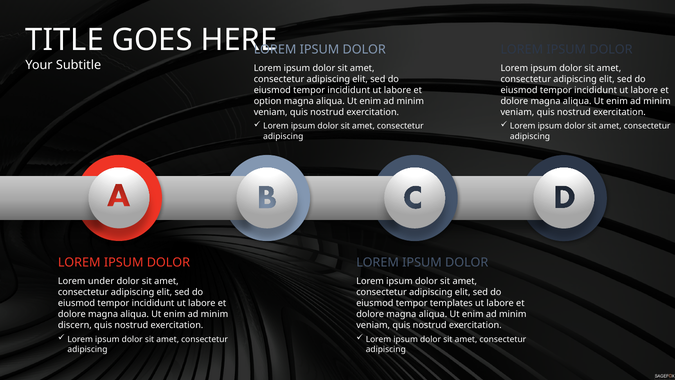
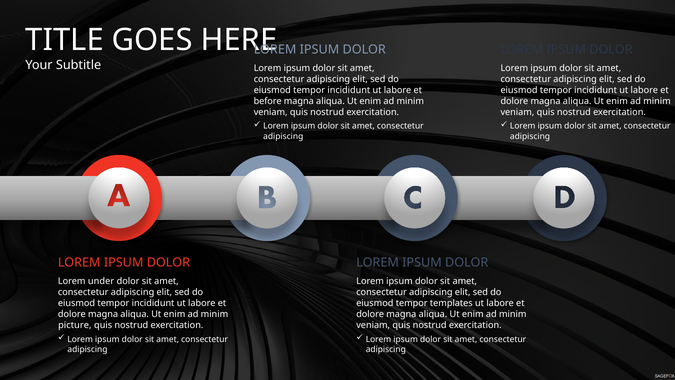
option: option -> before
discern: discern -> picture
